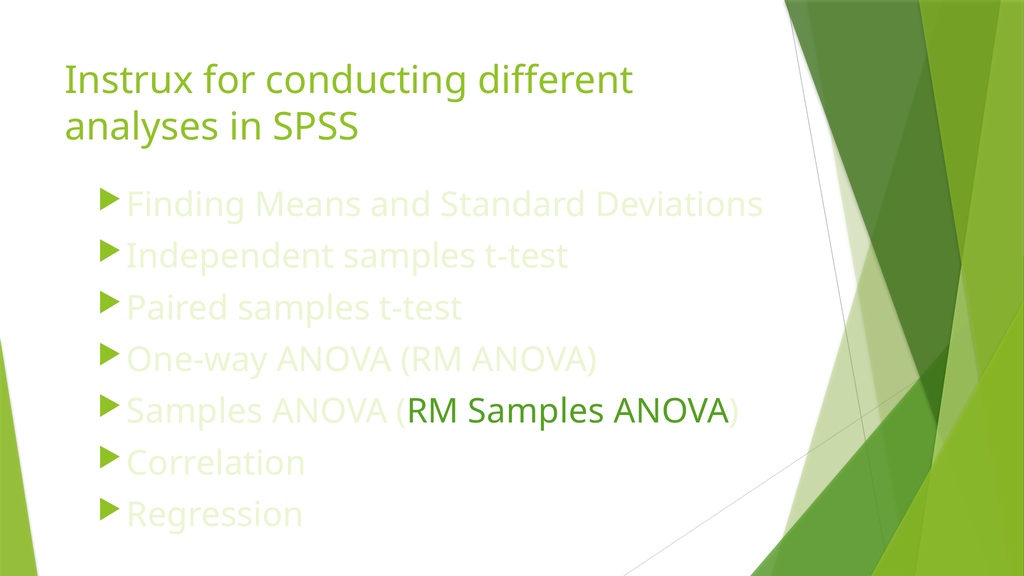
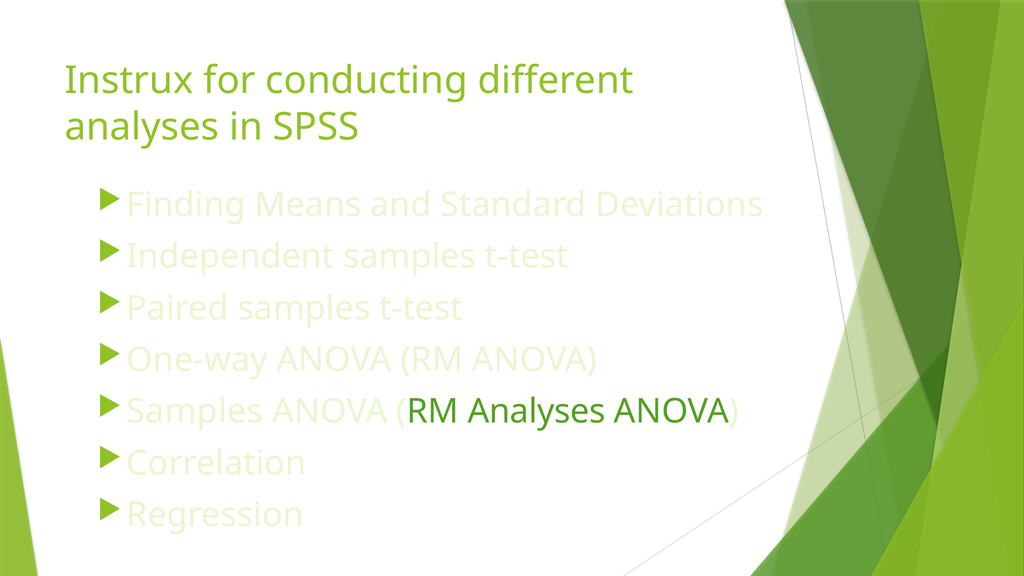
RM Samples: Samples -> Analyses
